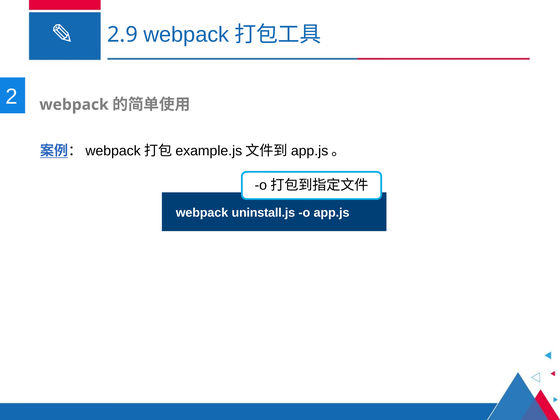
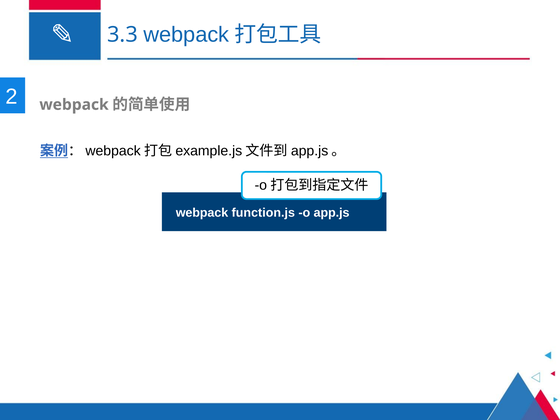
2.9: 2.9 -> 3.3
uninstall.js: uninstall.js -> function.js
